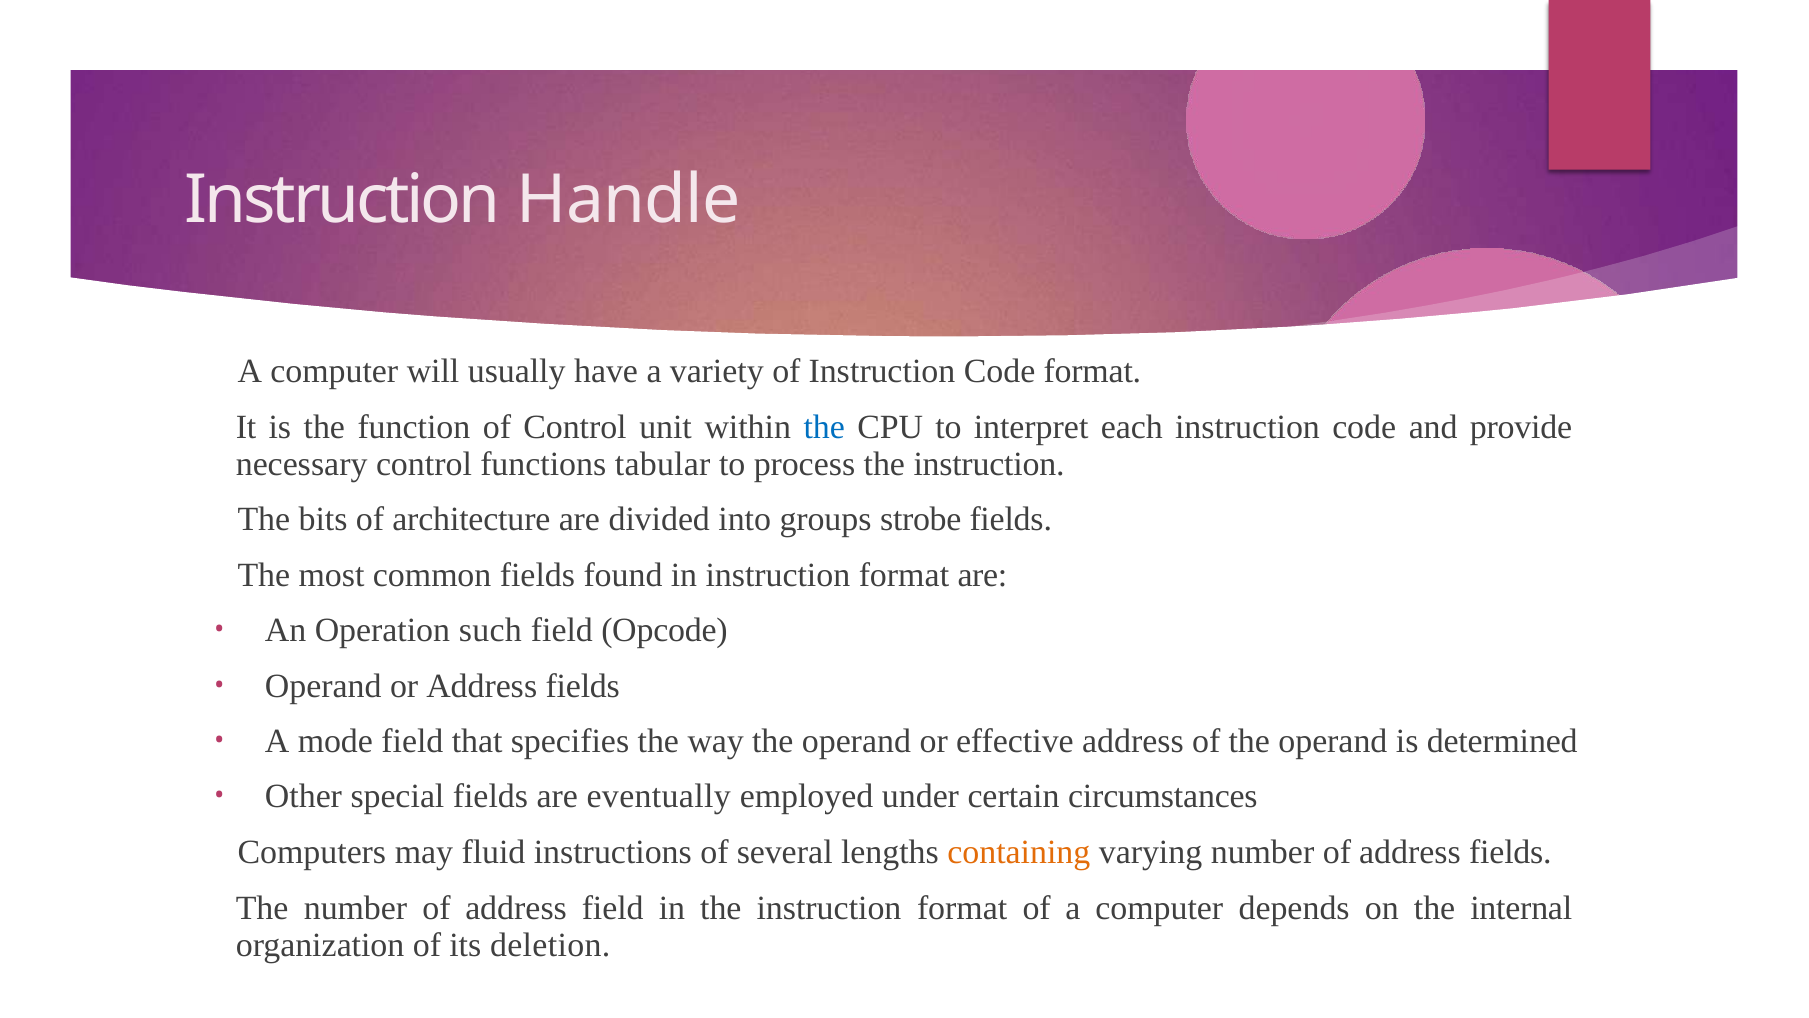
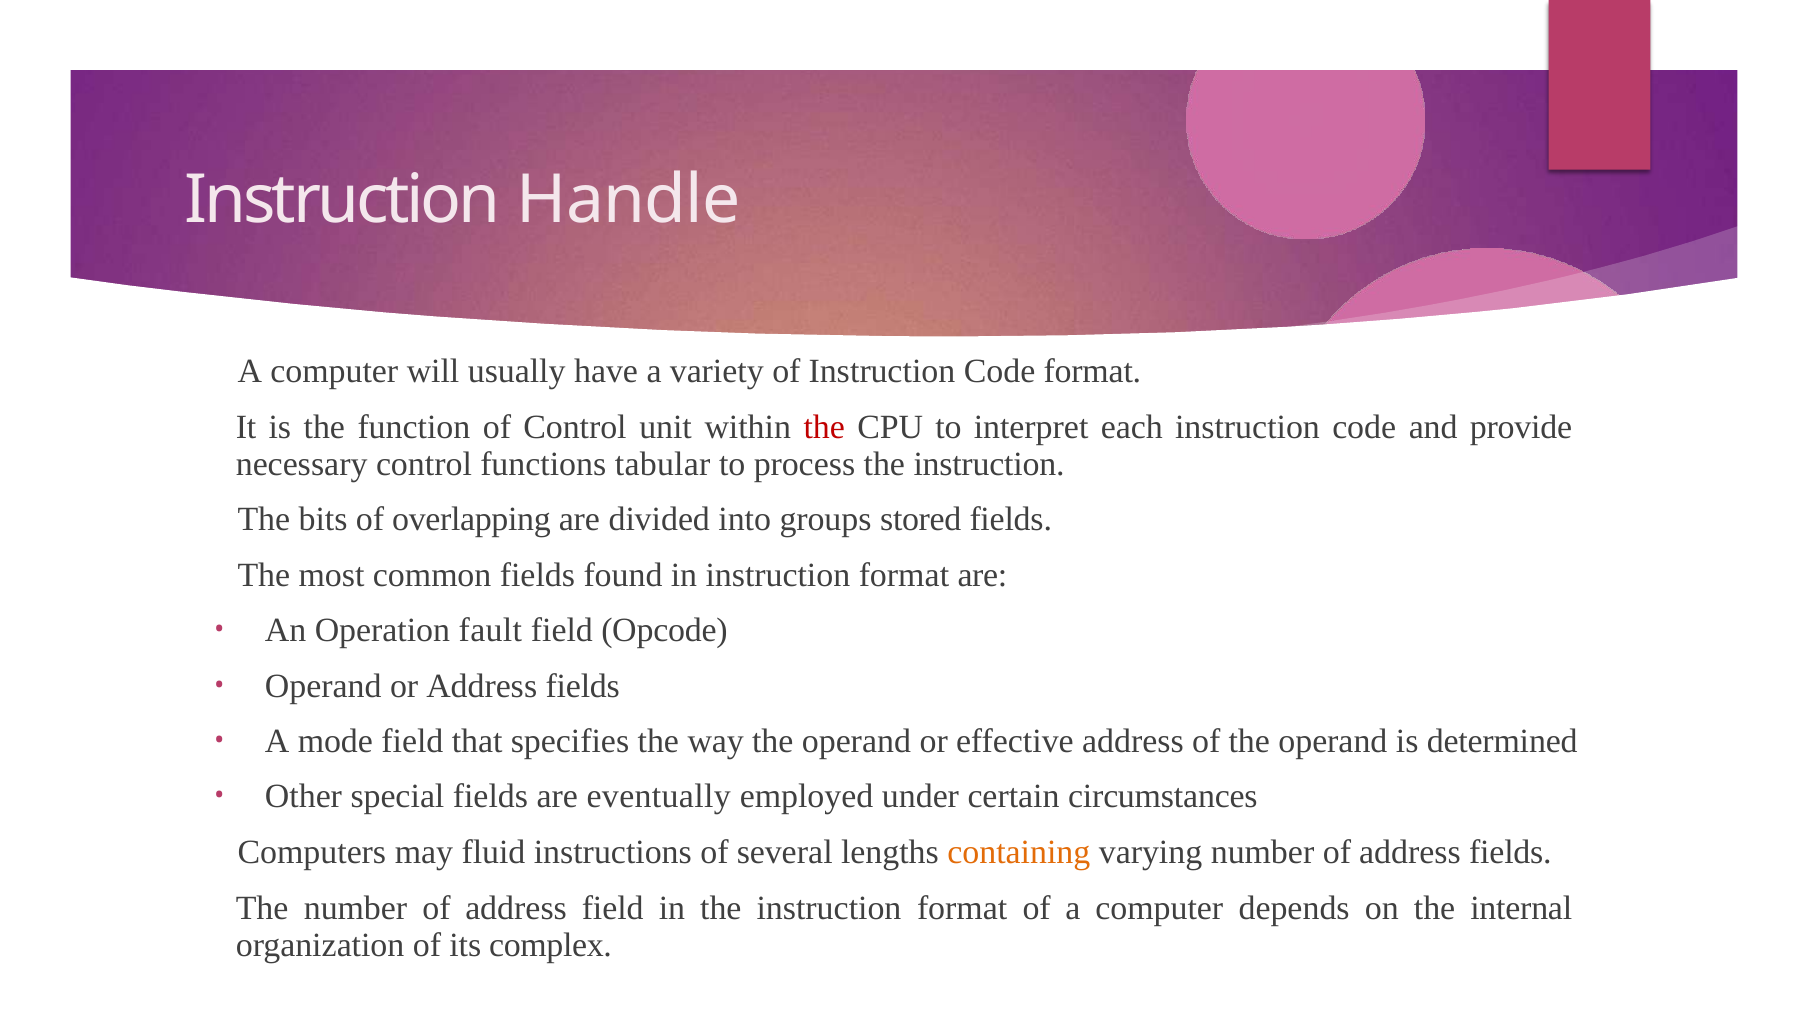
the at (824, 427) colour: blue -> red
architecture: architecture -> overlapping
strobe: strobe -> stored
such: such -> fault
deletion: deletion -> complex
